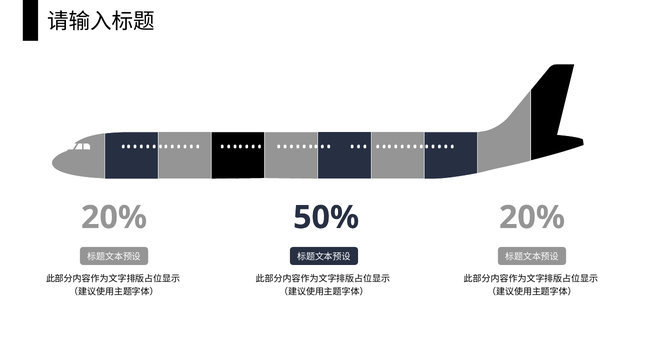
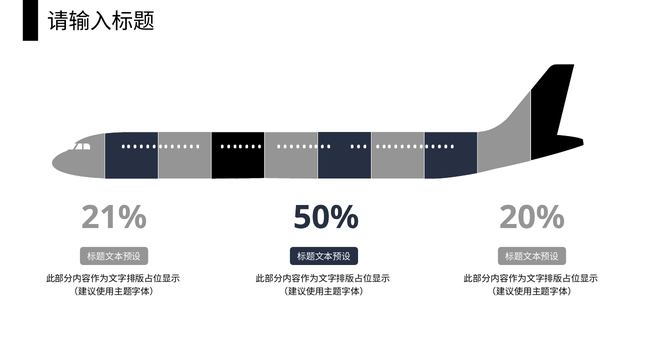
20% at (114, 218): 20% -> 21%
